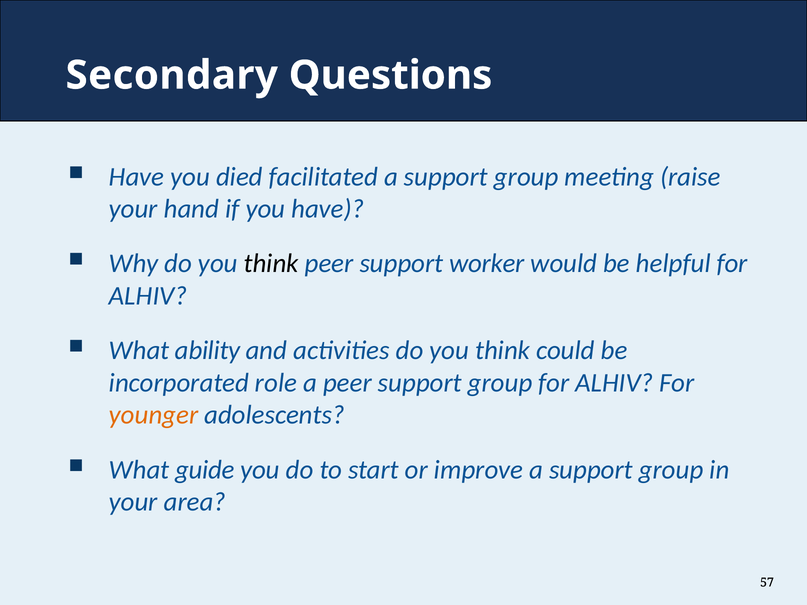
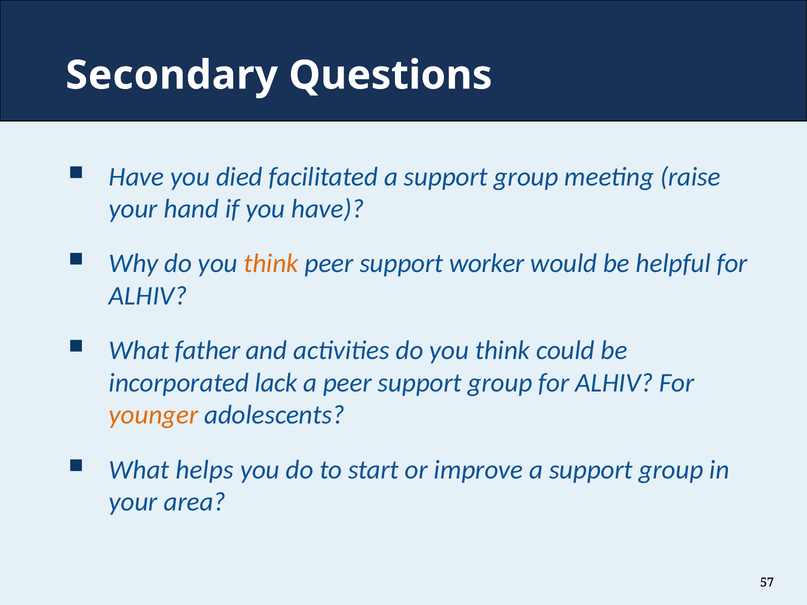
think at (271, 264) colour: black -> orange
ability: ability -> father
role: role -> lack
guide: guide -> helps
